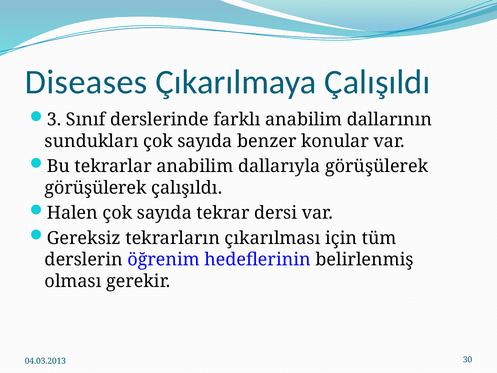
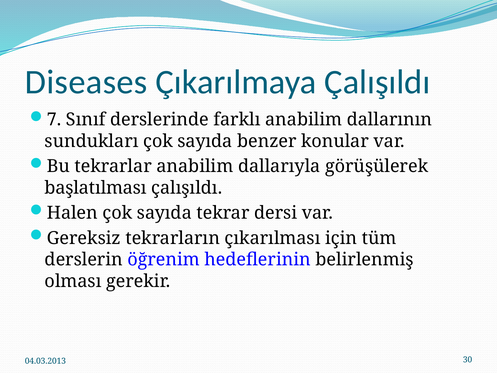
3: 3 -> 7
görüşülerek at (96, 188): görüşülerek -> başlatılması
